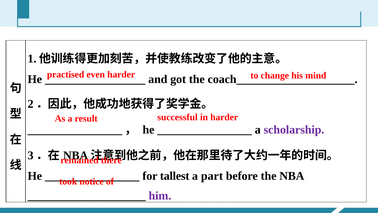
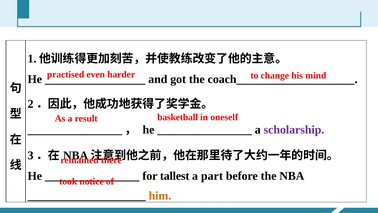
successful: successful -> basketball
in harder: harder -> oneself
him colour: purple -> orange
